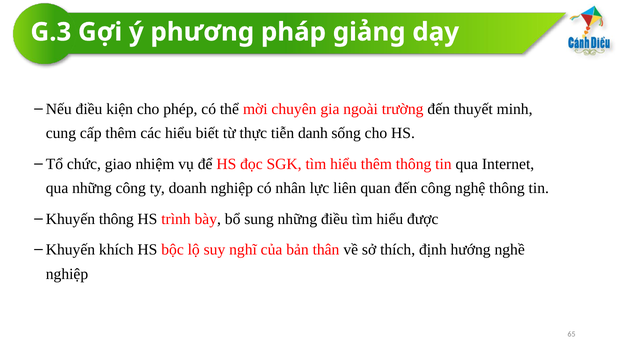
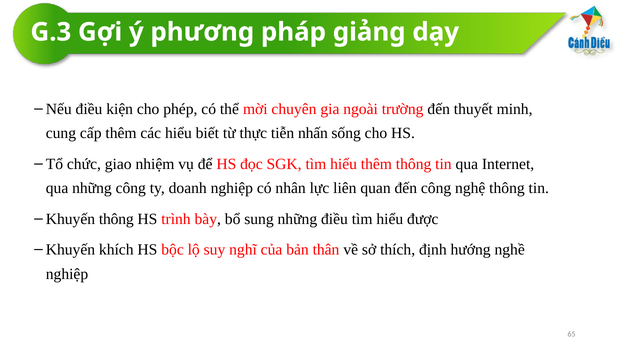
danh: danh -> nhấn
